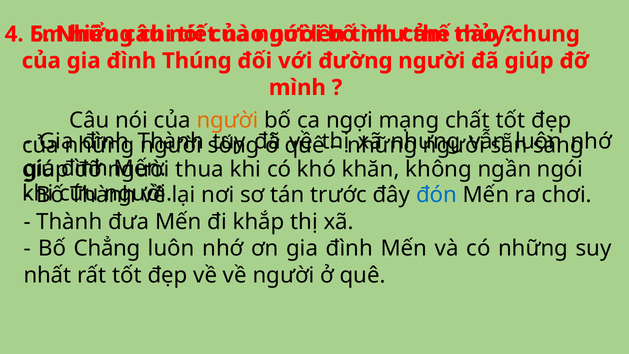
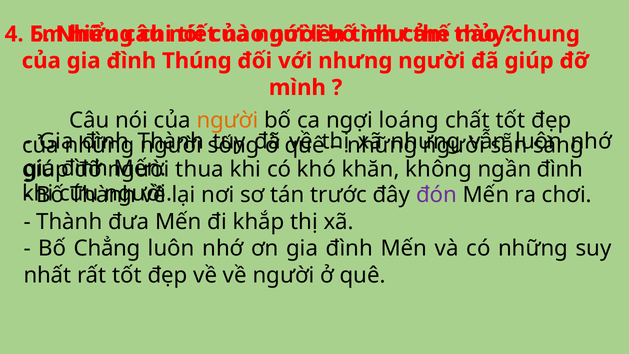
với đường: đường -> nhưng
mạng: mạng -> loáng
ngần ngói: ngói -> đình
đón colour: blue -> purple
